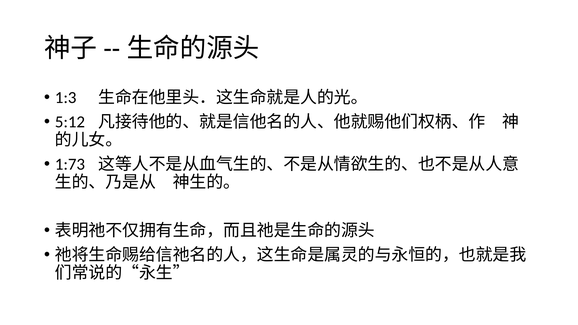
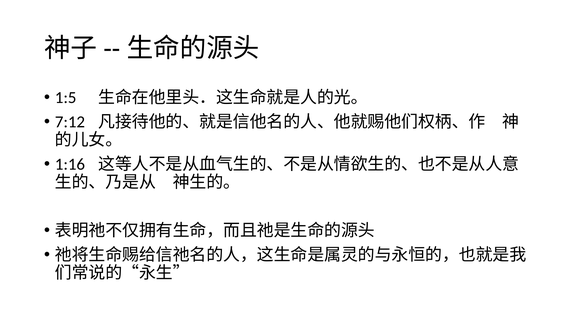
1:3: 1:3 -> 1:5
5:12: 5:12 -> 7:12
1:73: 1:73 -> 1:16
